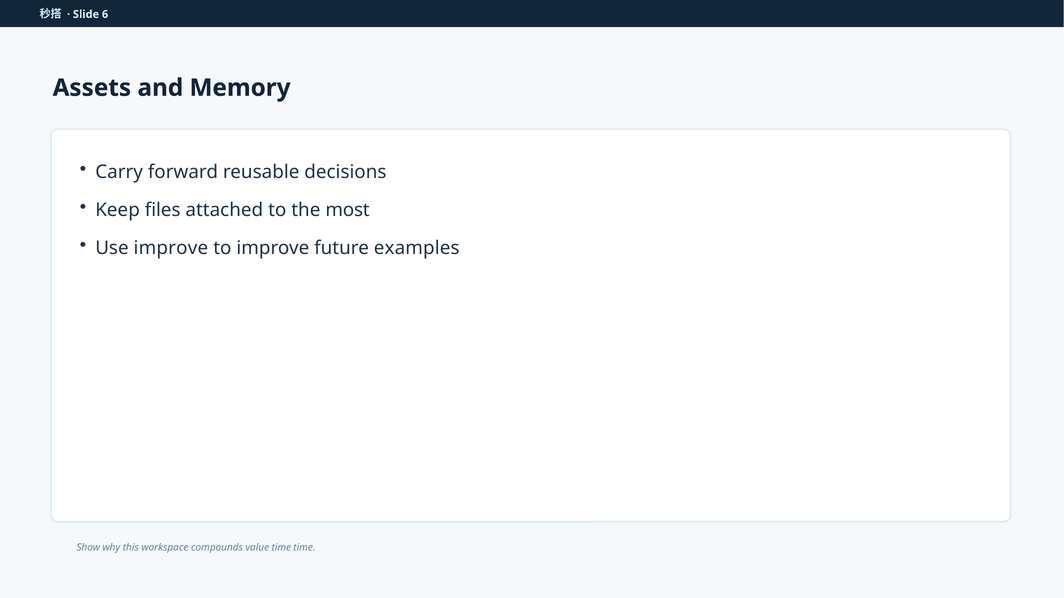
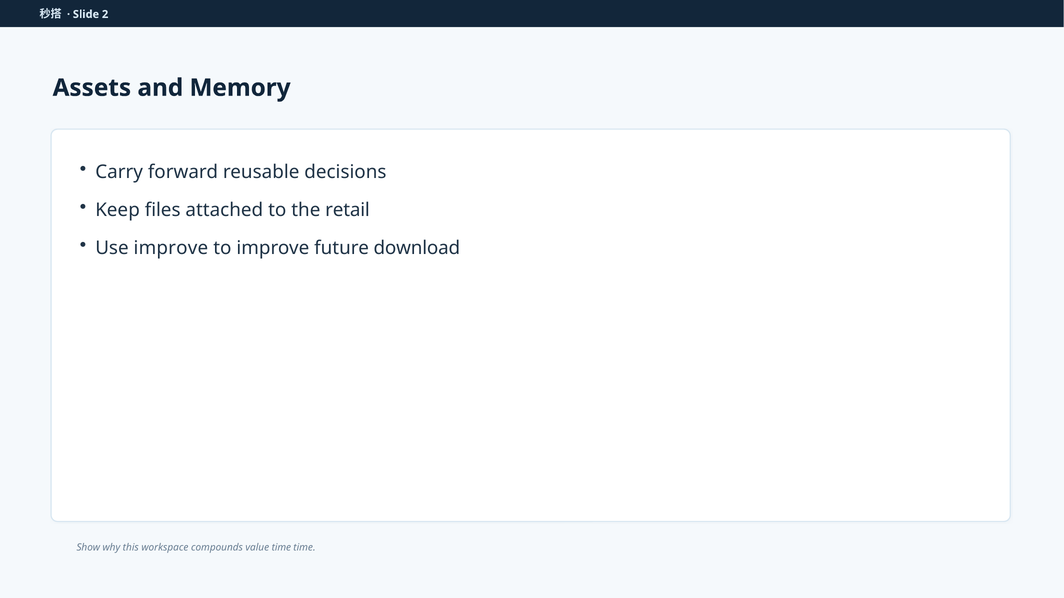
6: 6 -> 2
most: most -> retail
examples: examples -> download
